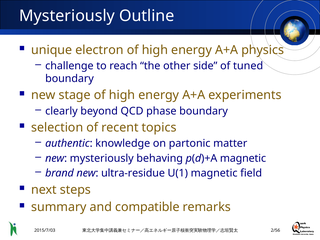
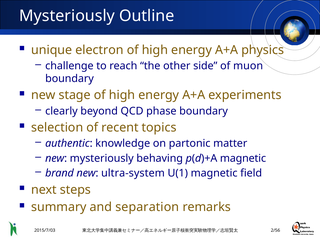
tuned: tuned -> muon
ultra-residue: ultra-residue -> ultra-system
compatible: compatible -> separation
